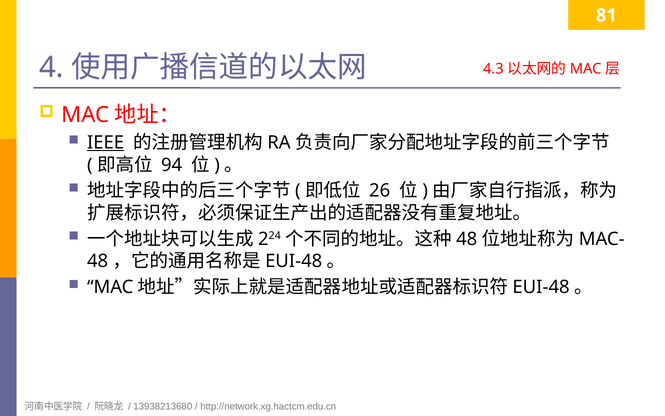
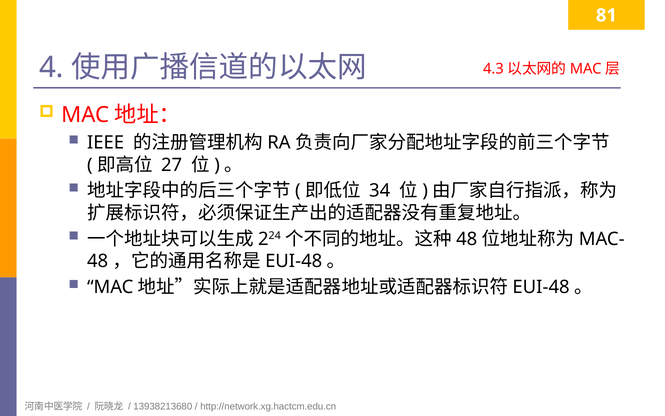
IEEE underline: present -> none
94: 94 -> 27
26: 26 -> 34
